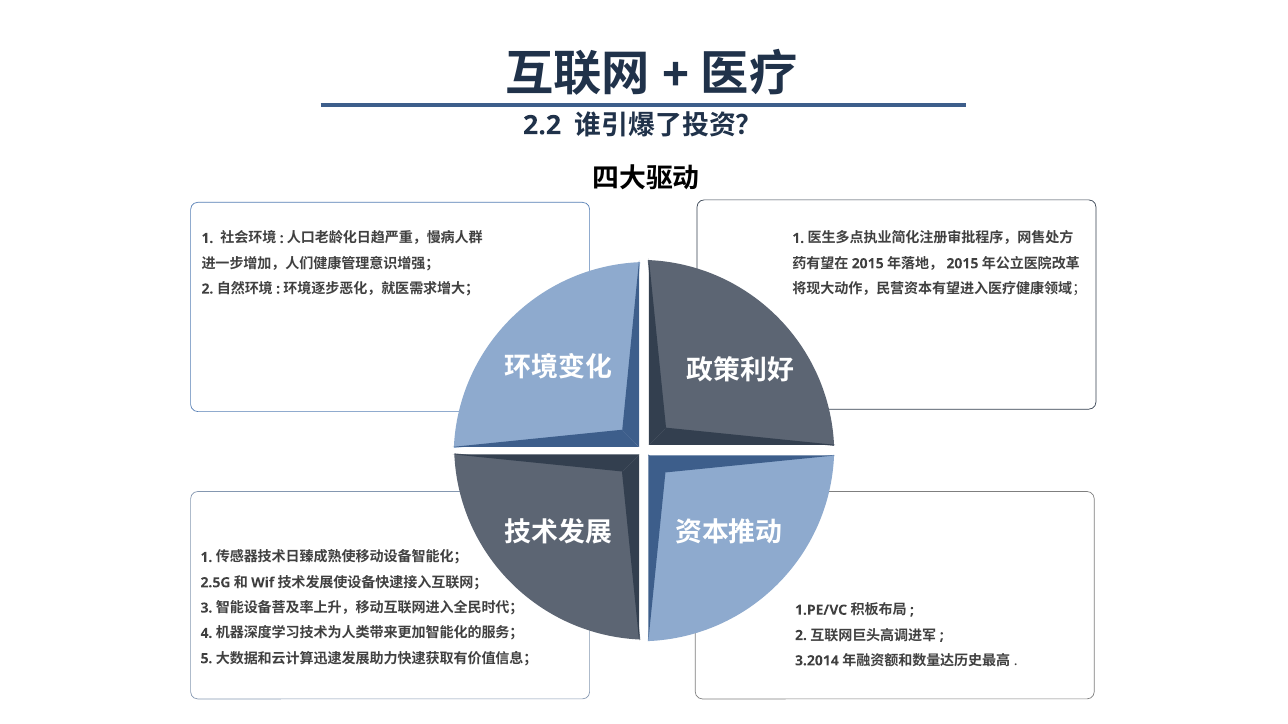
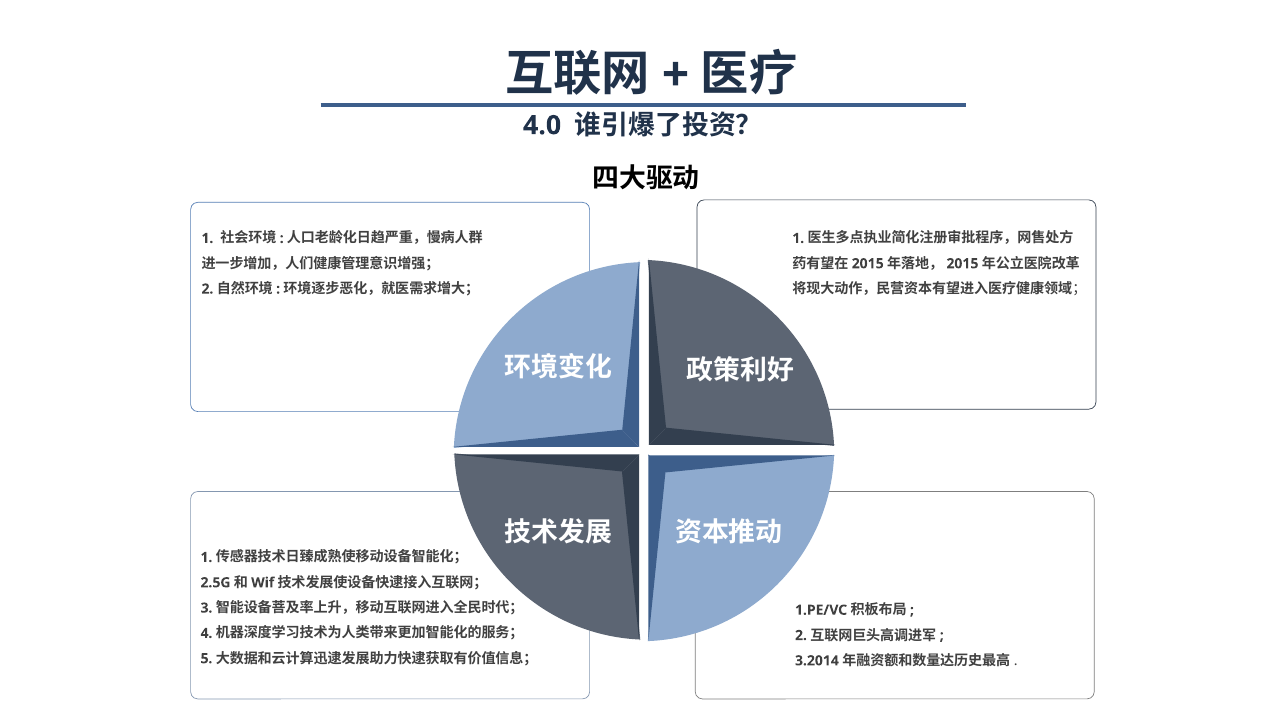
2.2: 2.2 -> 4.0
